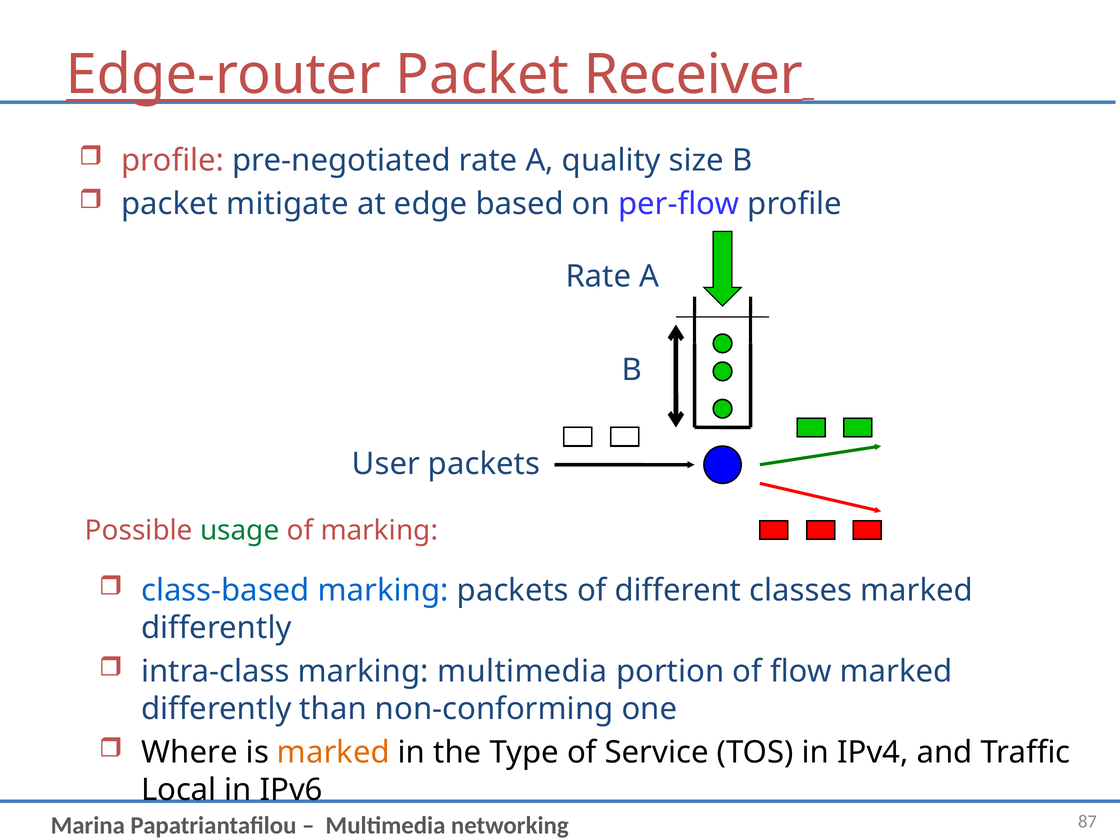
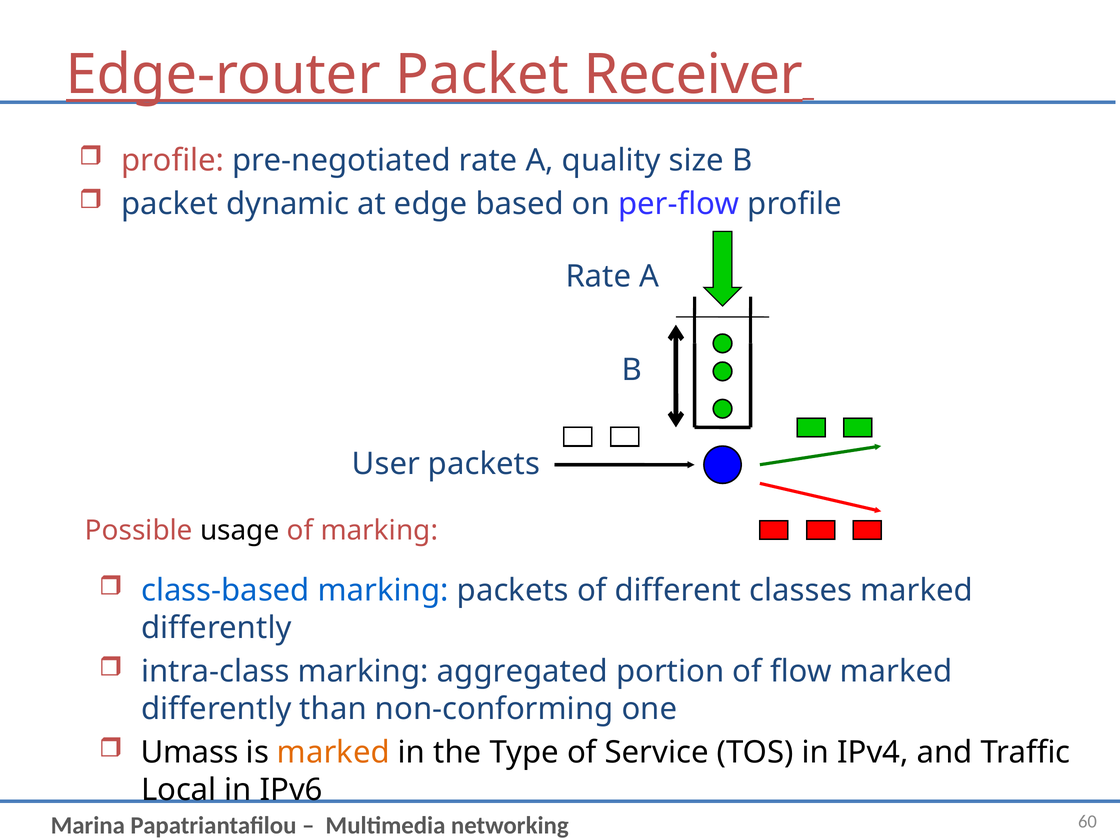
mitigate: mitigate -> dynamic
usage colour: green -> black
marking multimedia: multimedia -> aggregated
Where: Where -> Umass
87: 87 -> 60
